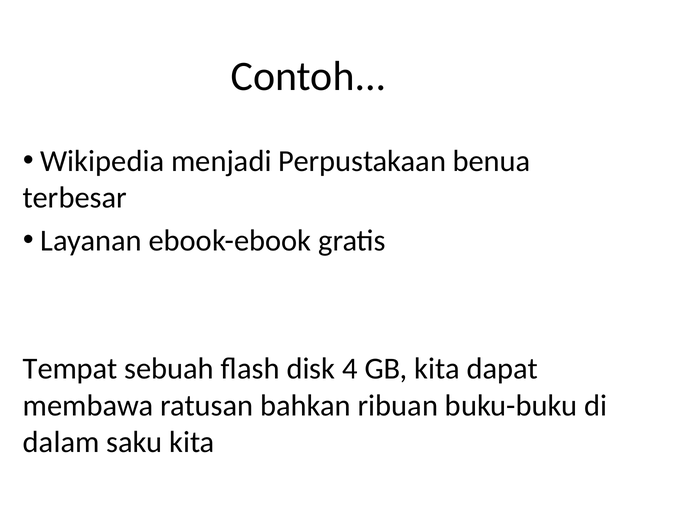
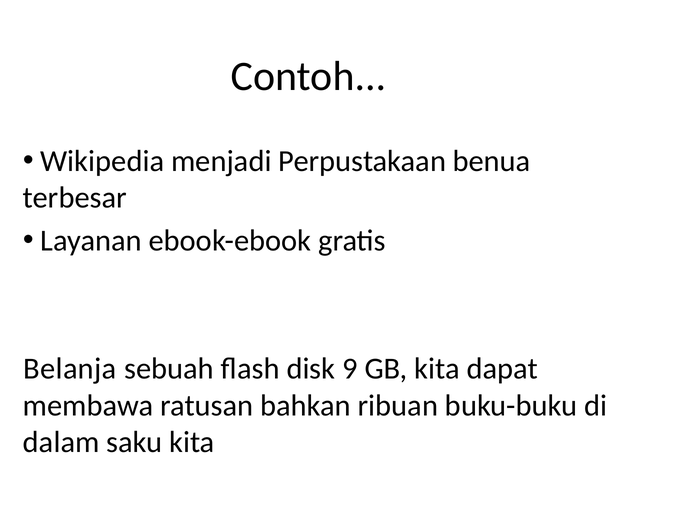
Tempat: Tempat -> Belanja
4: 4 -> 9
